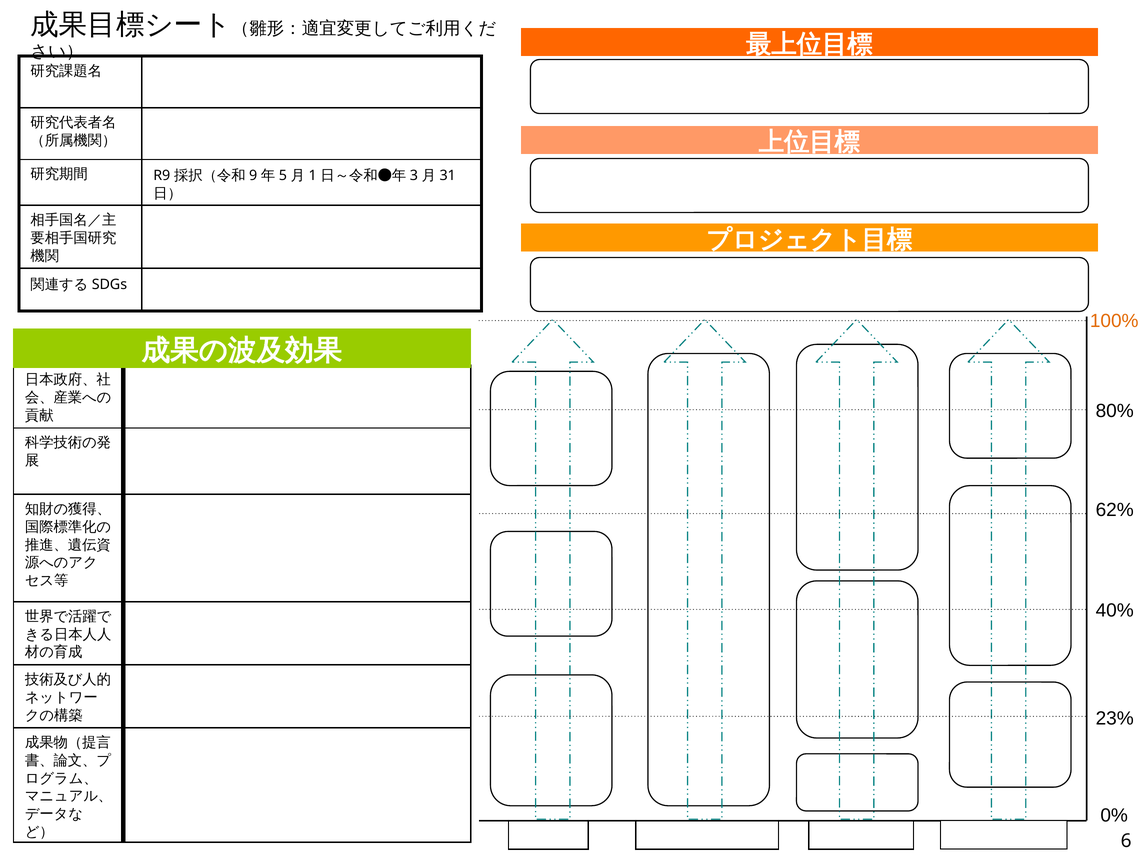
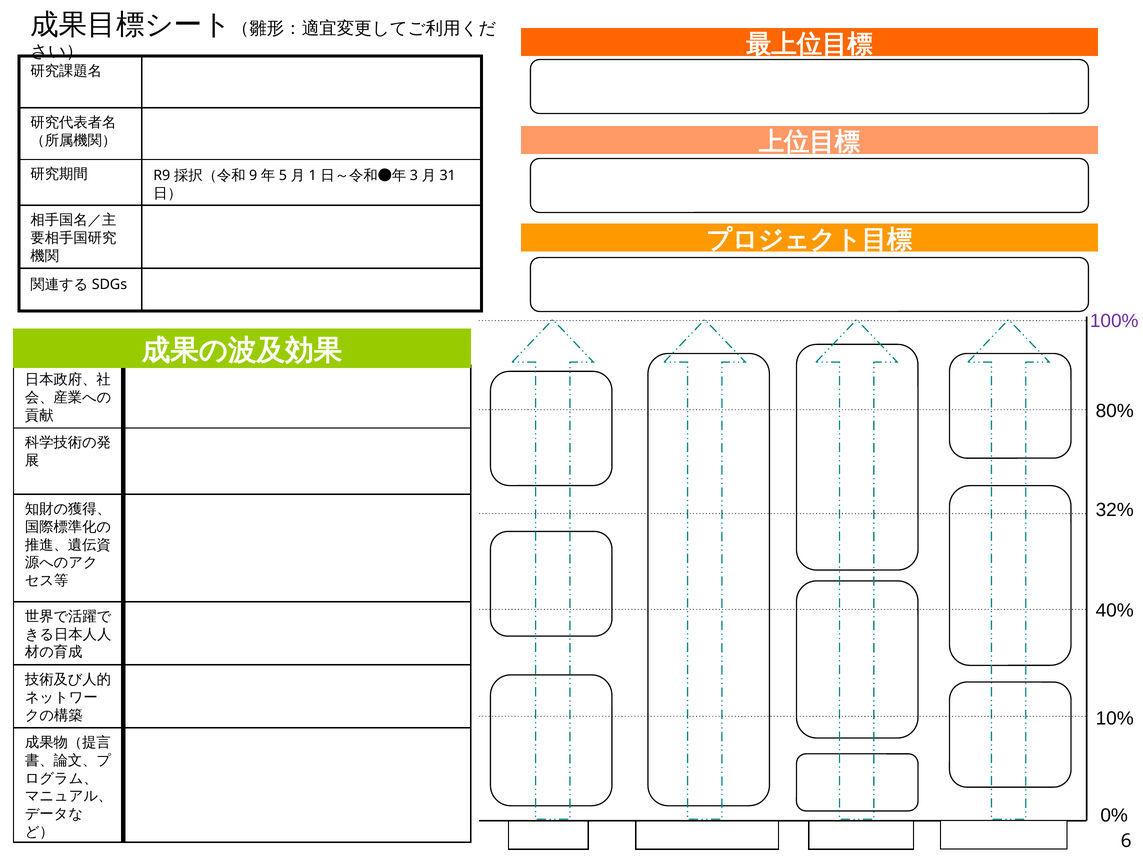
100% colour: orange -> purple
62%: 62% -> 32%
23%: 23% -> 10%
